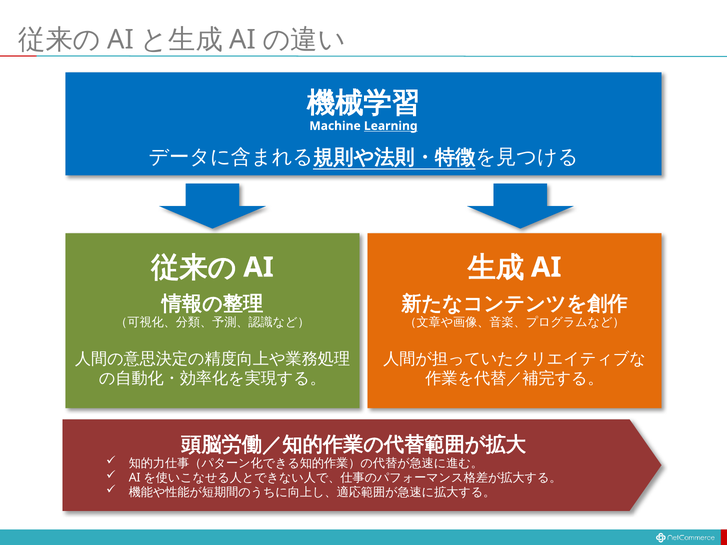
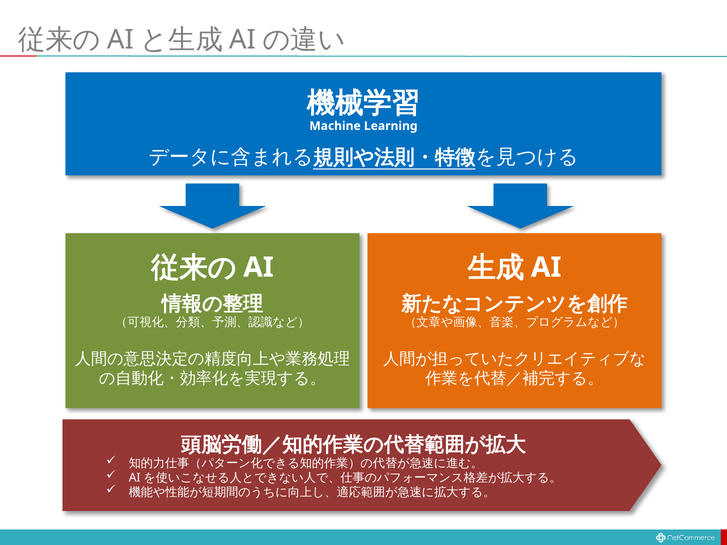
Learning underline: present -> none
